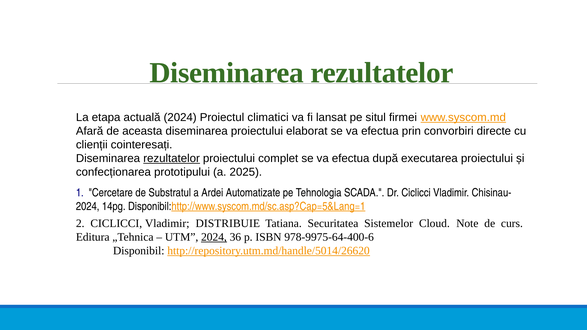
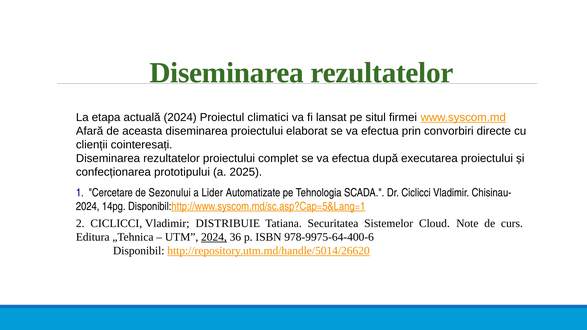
rezultatelor at (172, 158) underline: present -> none
Substratul: Substratul -> Sezonului
Ardei: Ardei -> Lider
